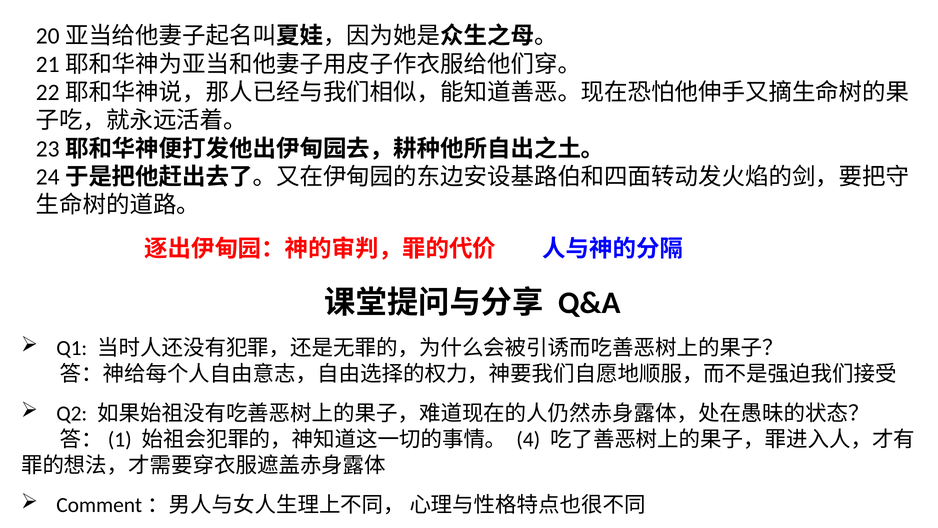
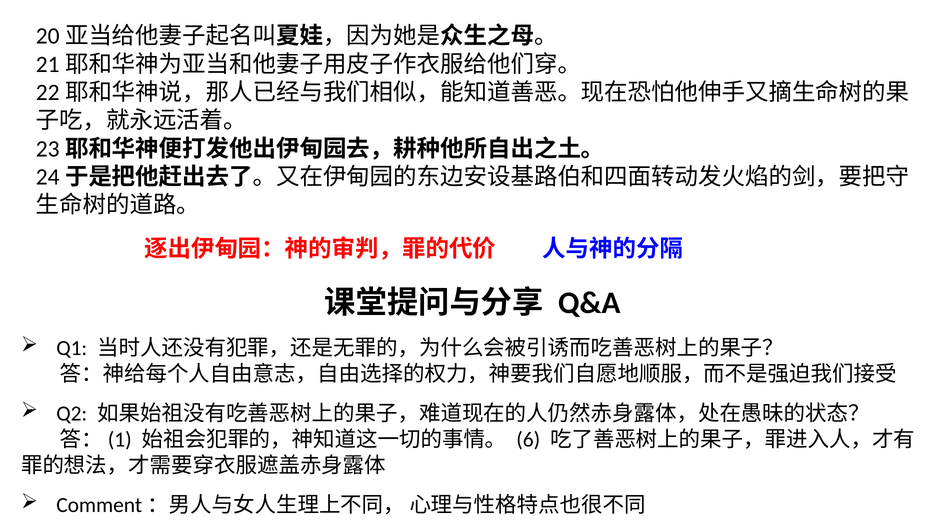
4: 4 -> 6
